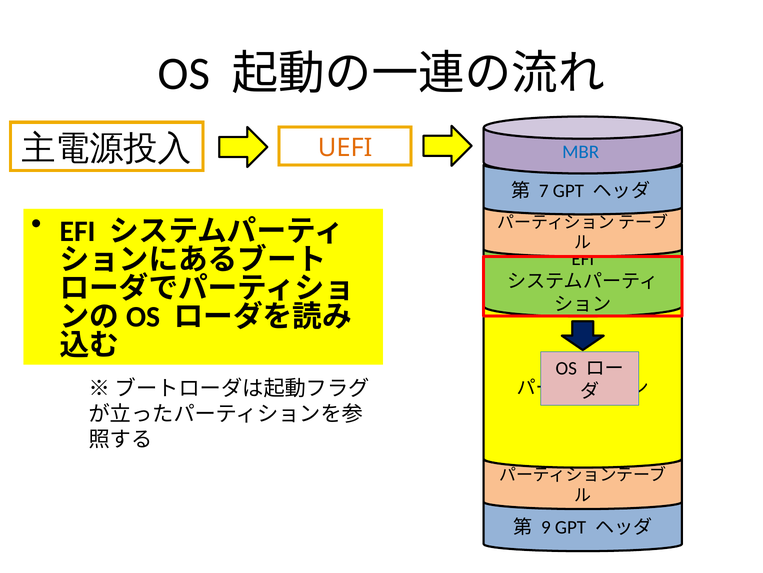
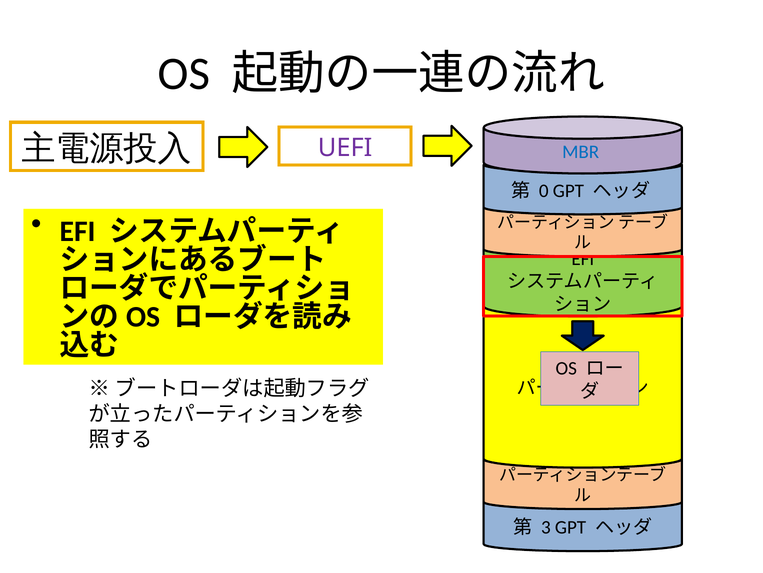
UEFI colour: orange -> purple
7: 7 -> 0
9: 9 -> 3
